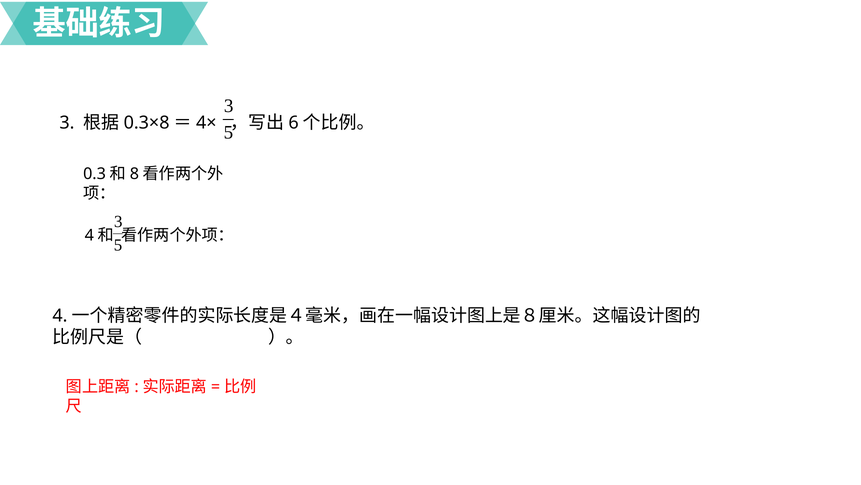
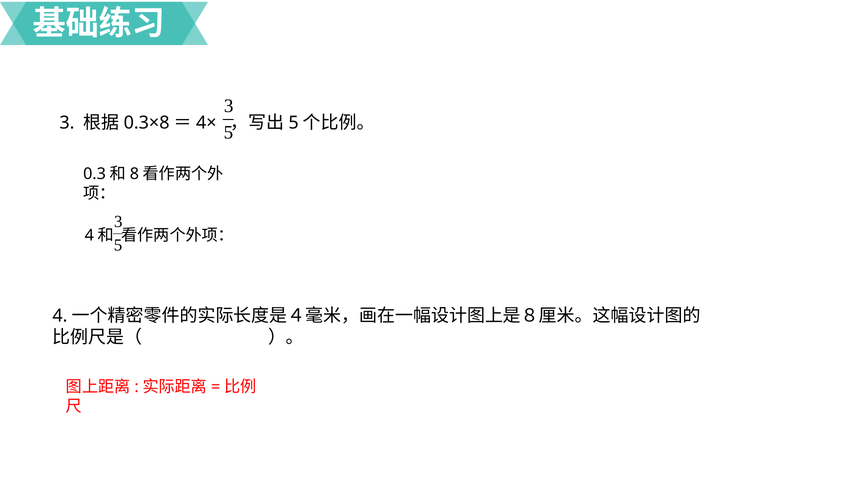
6 at (294, 123): 6 -> 5
